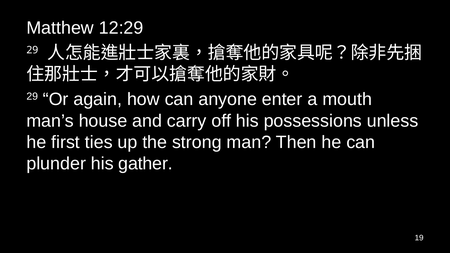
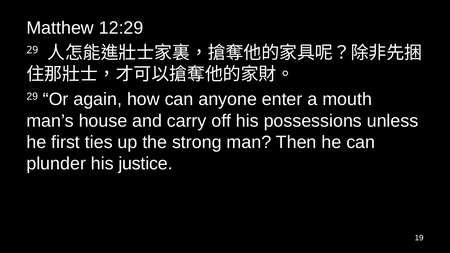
gather: gather -> justice
